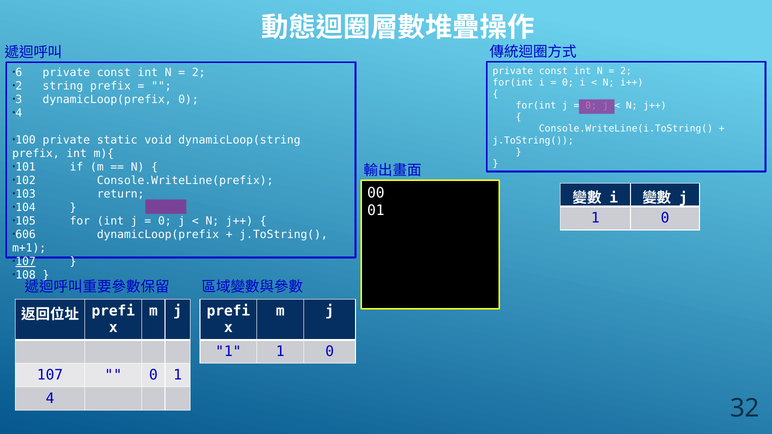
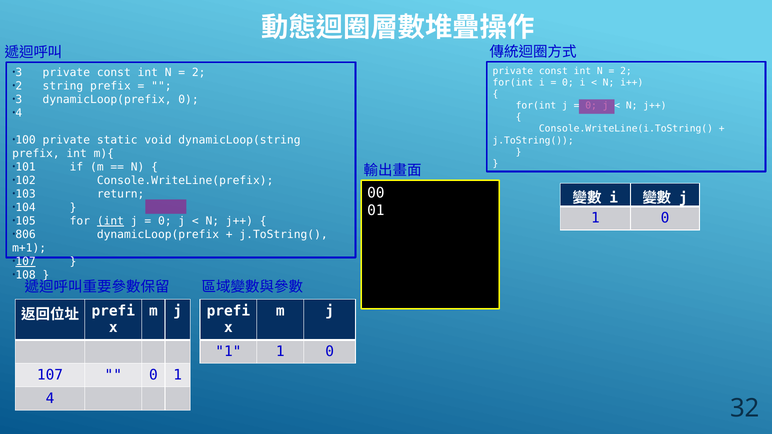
6 at (19, 73): 6 -> 3
int at (110, 221) underline: none -> present
606: 606 -> 806
